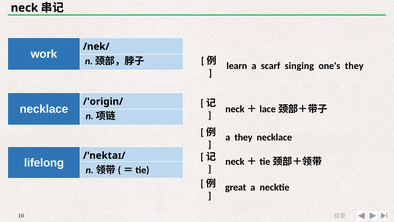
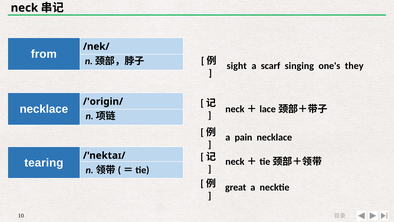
work: work -> from
learn: learn -> sight
a they: they -> pain
lifelong: lifelong -> tearing
